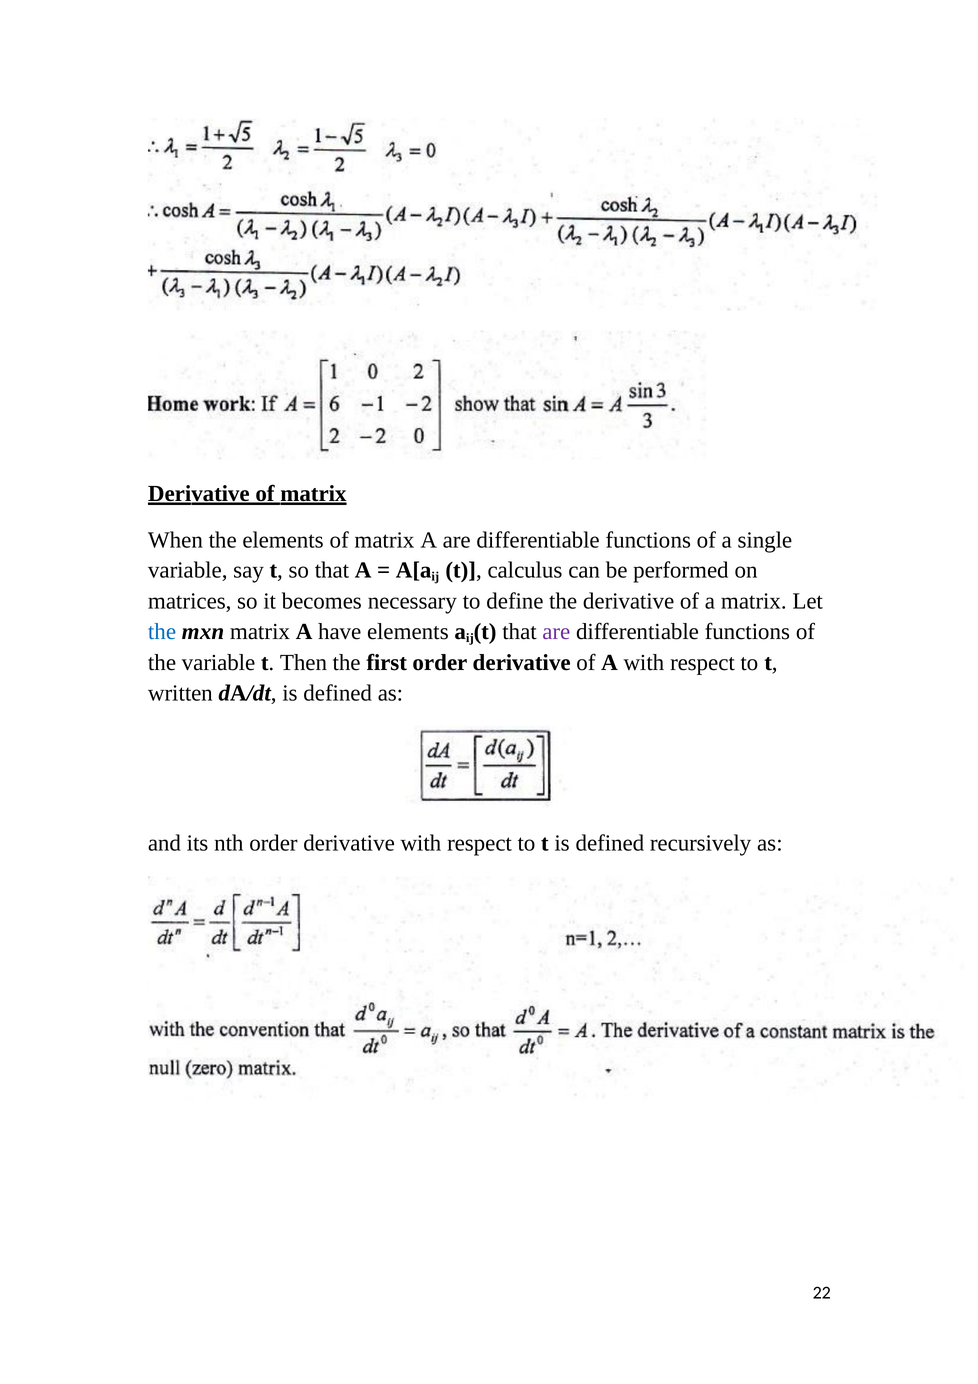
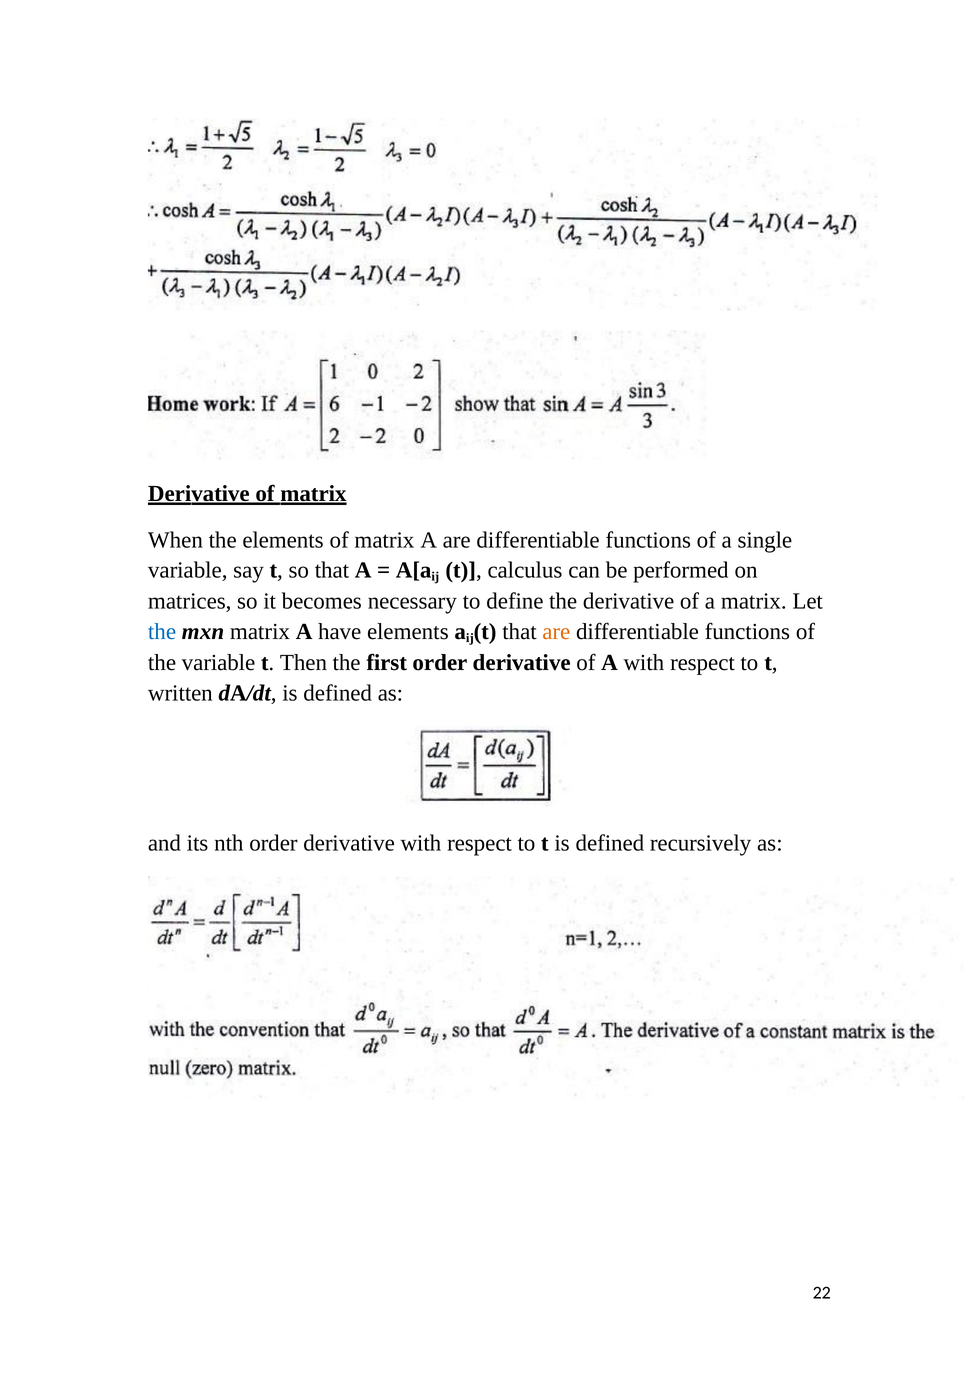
are at (556, 632) colour: purple -> orange
